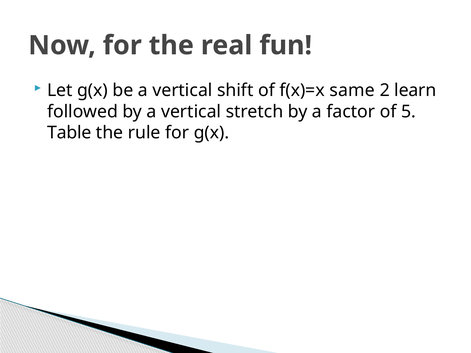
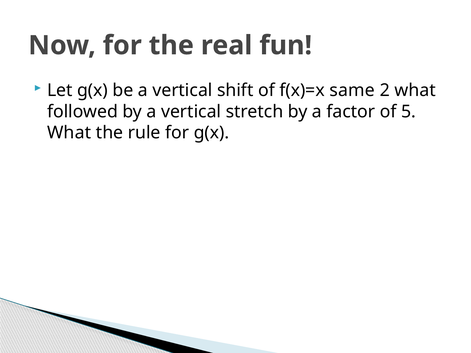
2 learn: learn -> what
Table at (69, 133): Table -> What
